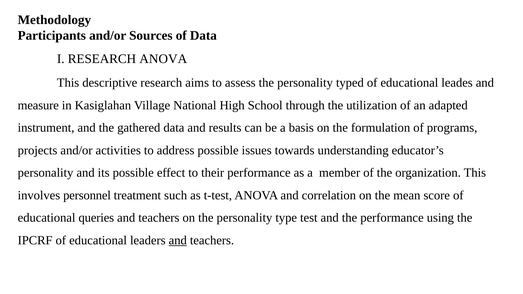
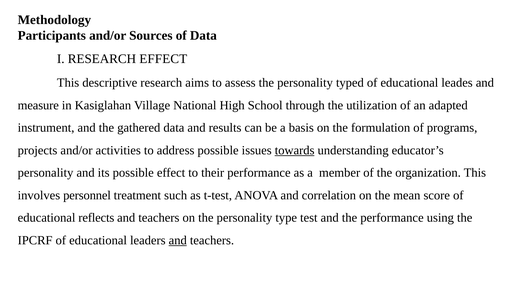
RESEARCH ANOVA: ANOVA -> EFFECT
towards underline: none -> present
queries: queries -> reflects
